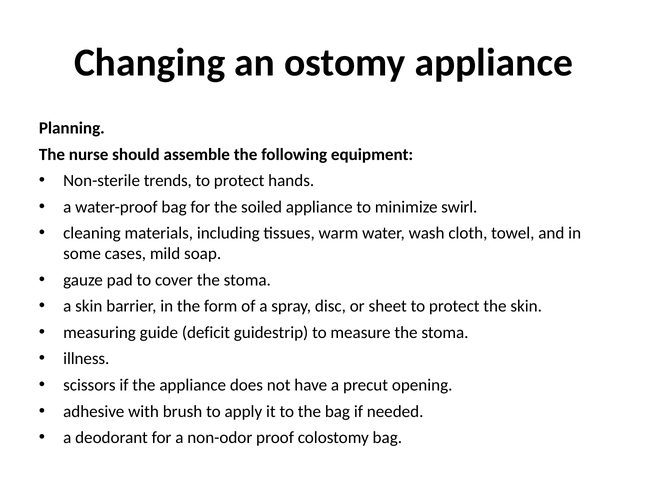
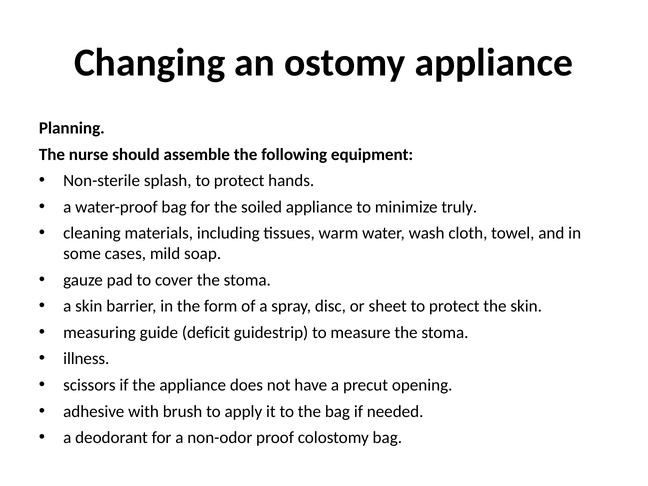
trends: trends -> splash
swirl: swirl -> truly
